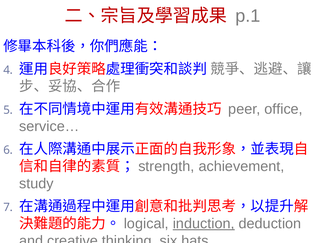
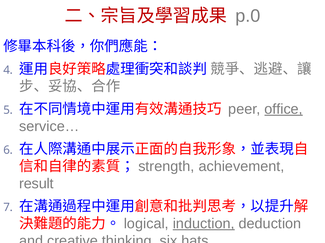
p.1: p.1 -> p.0
office underline: none -> present
study: study -> result
